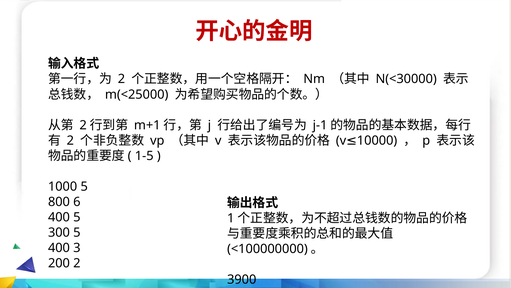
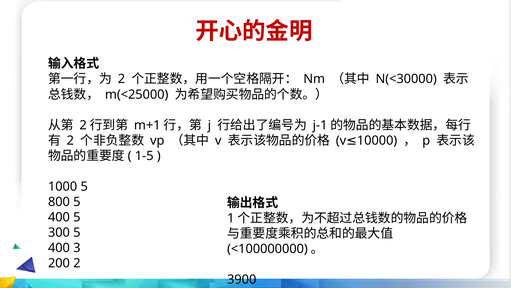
800 6: 6 -> 5
